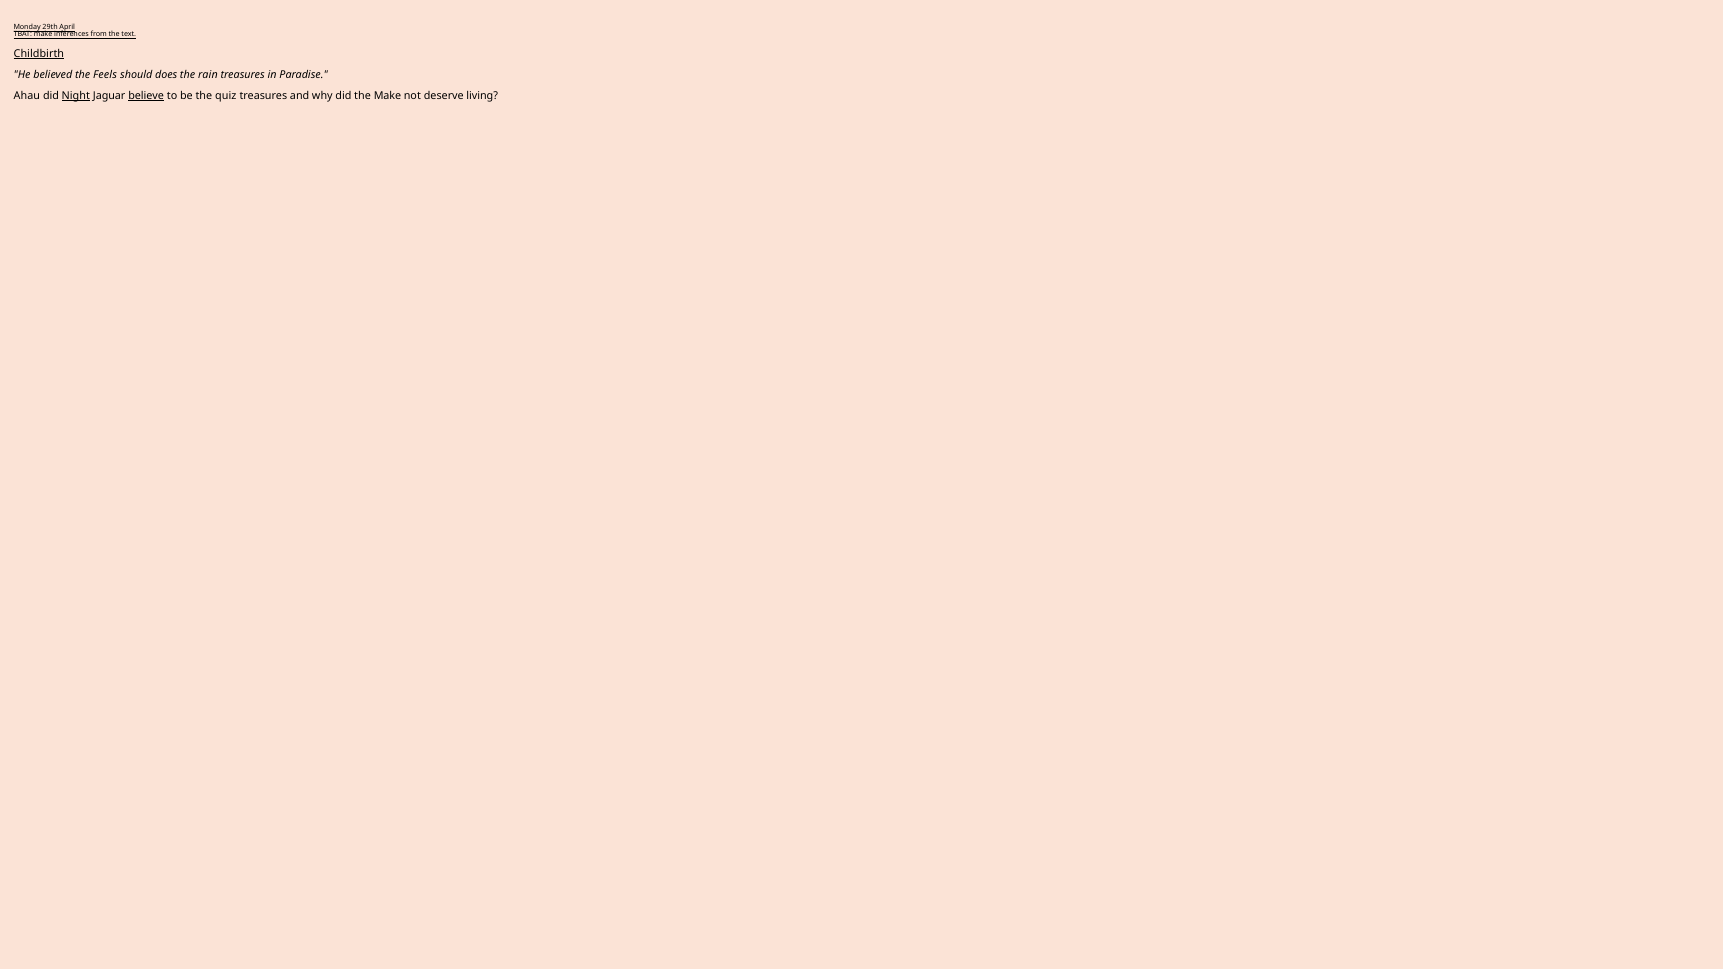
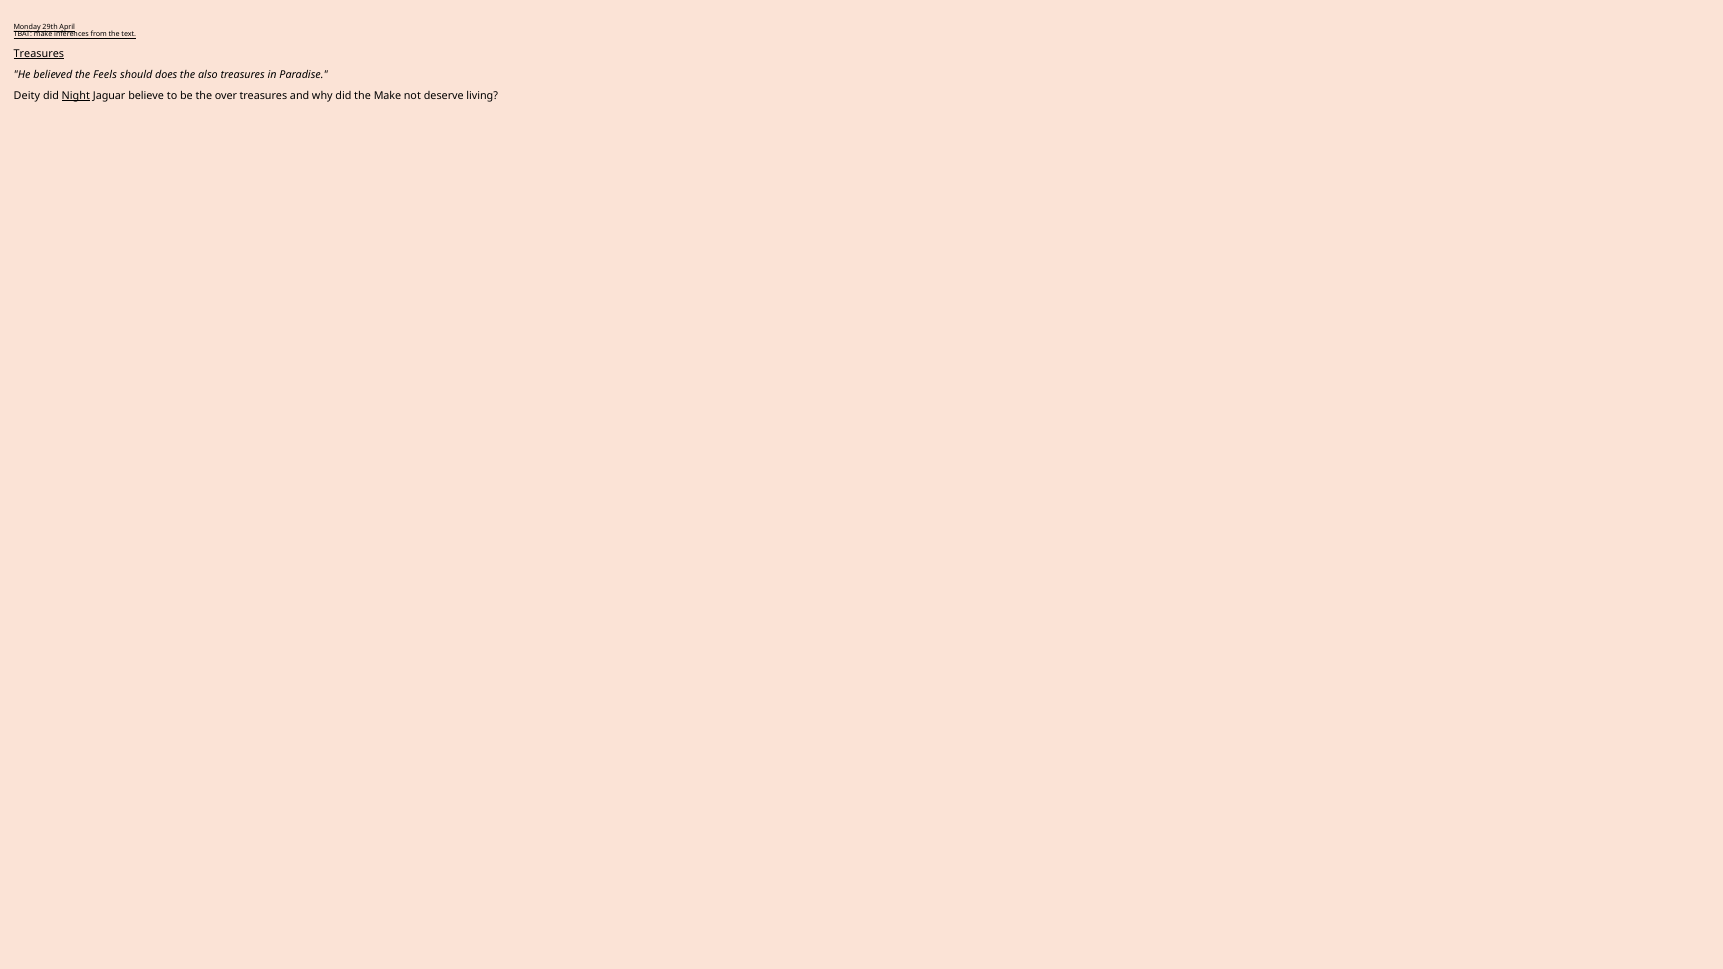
Childbirth at (39, 54): Childbirth -> Treasures
rain: rain -> also
Ahau: Ahau -> Deity
believe underline: present -> none
quiz: quiz -> over
